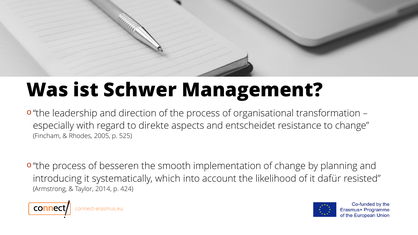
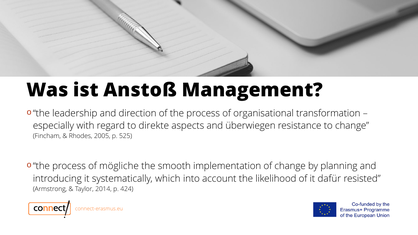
Schwer: Schwer -> Anstoß
entscheidet: entscheidet -> überwiegen
besseren: besseren -> mögliche
